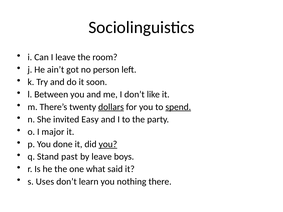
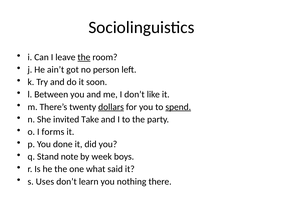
the at (84, 57) underline: none -> present
Easy: Easy -> Take
major: major -> forms
you at (108, 144) underline: present -> none
past: past -> note
by leave: leave -> week
